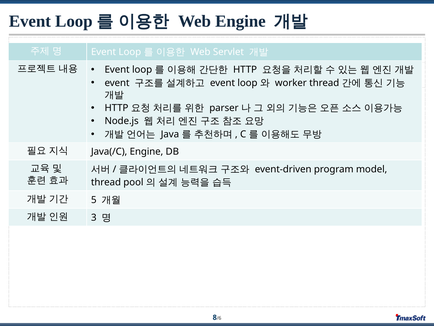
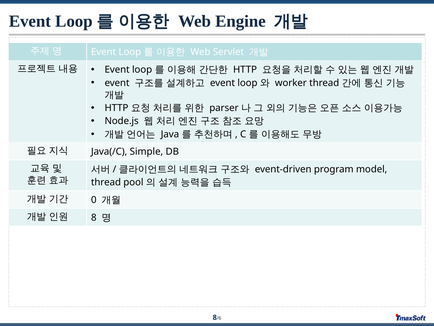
Java(/C Engine: Engine -> Simple
5: 5 -> 0
3: 3 -> 8
